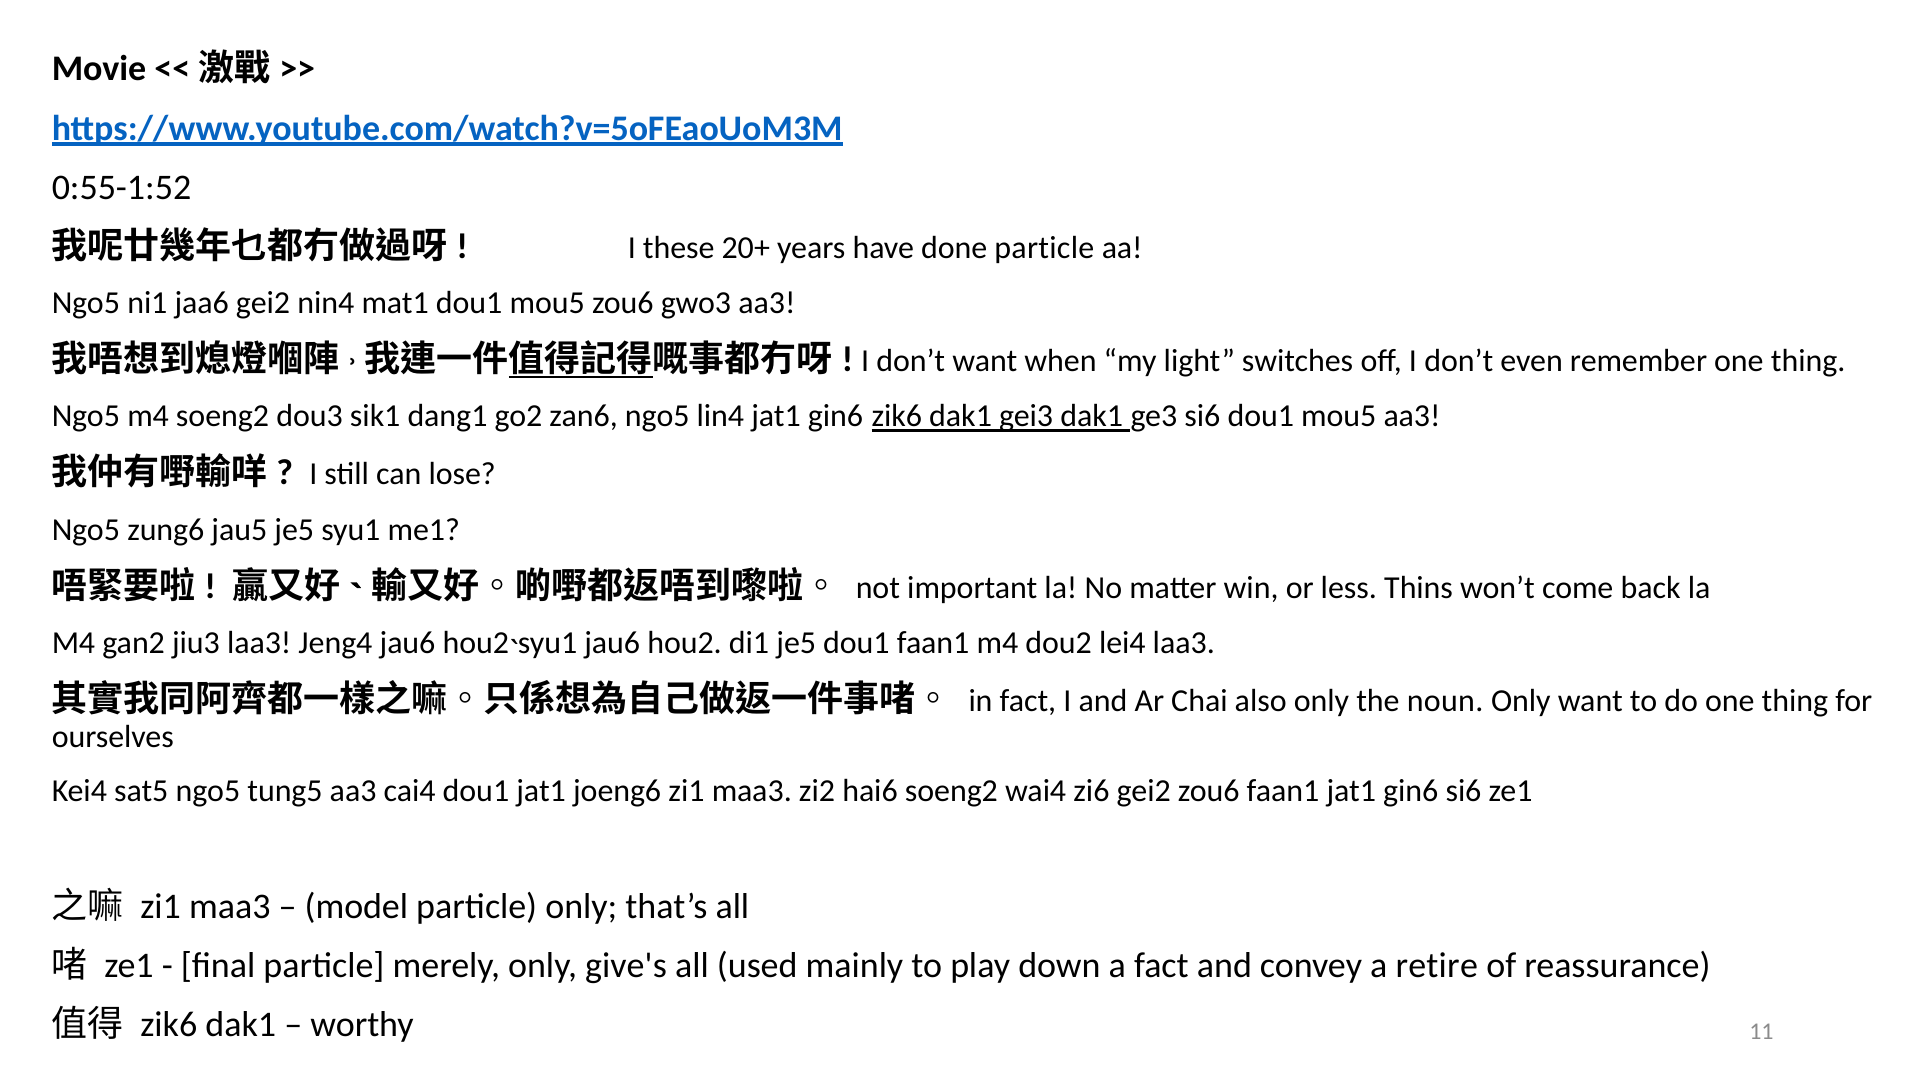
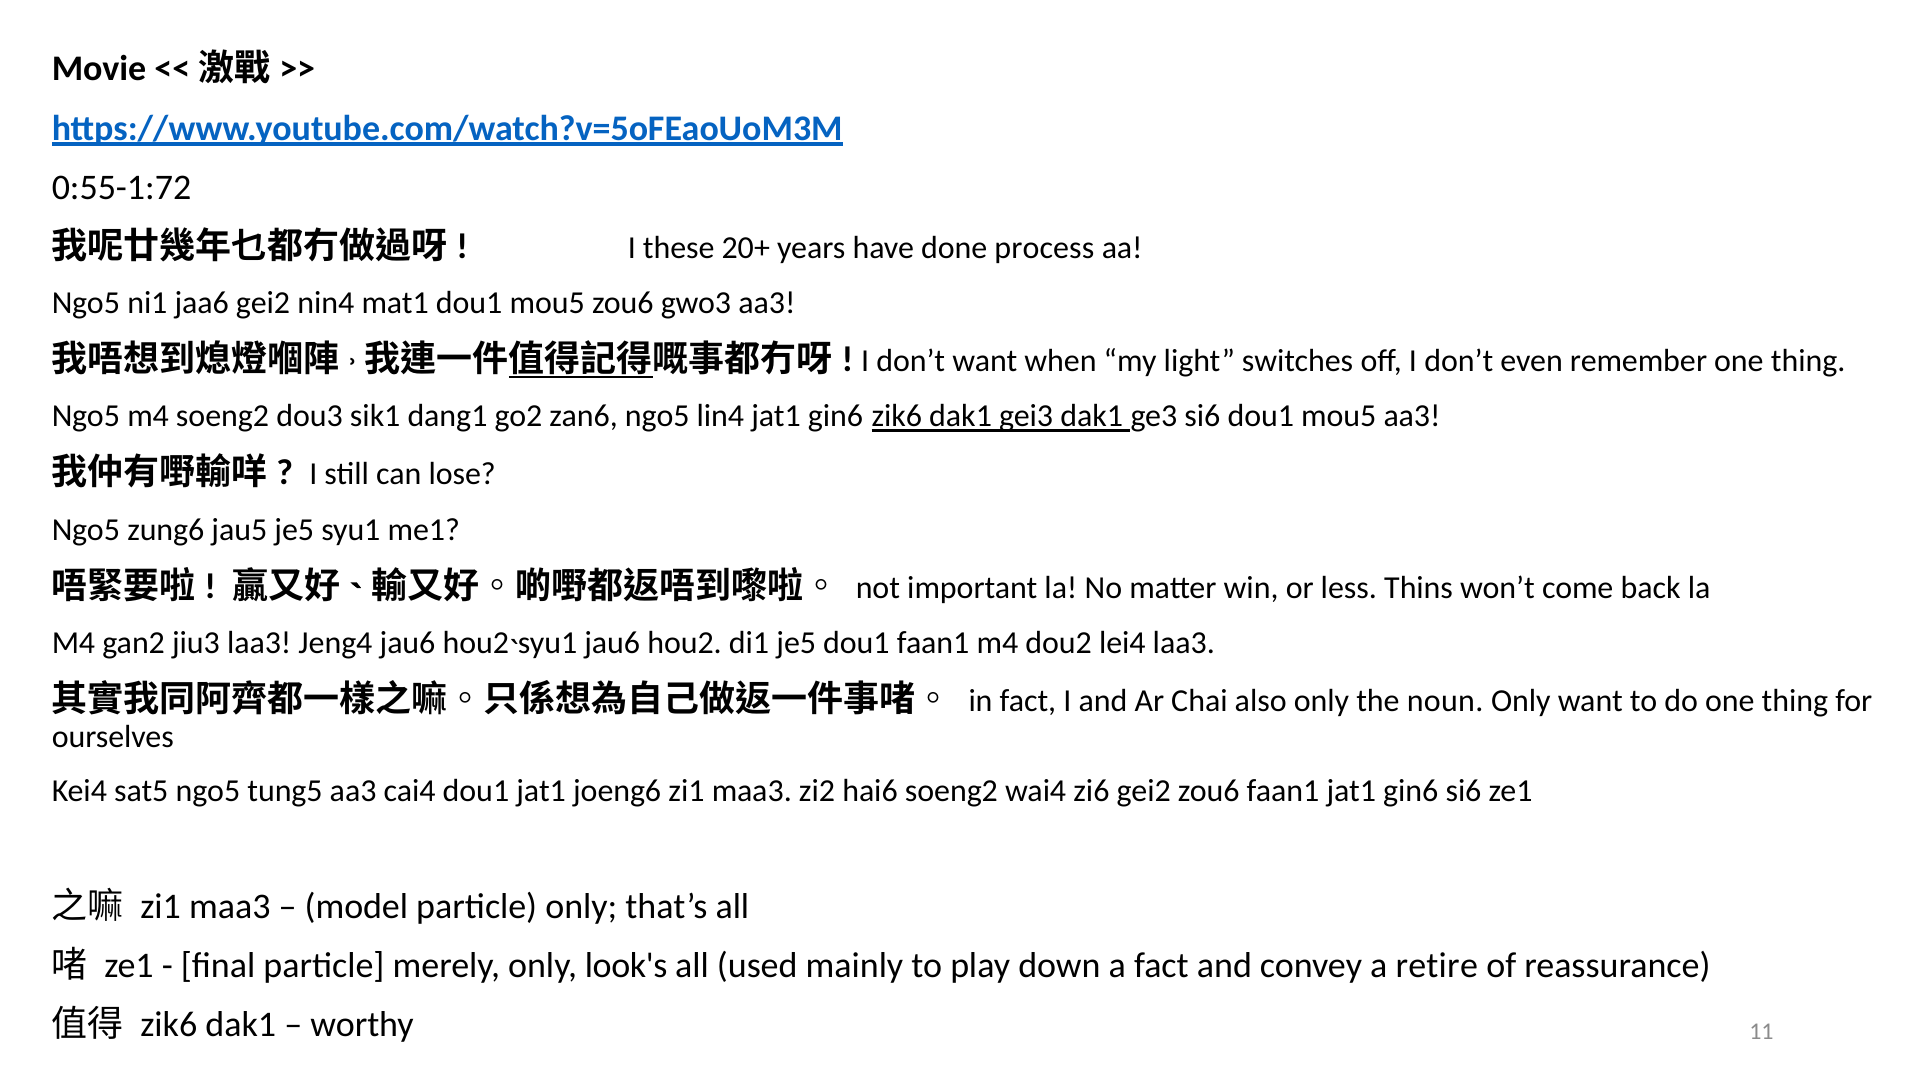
0:55-1:52: 0:55-1:52 -> 0:55-1:72
done particle: particle -> process
give's: give's -> look's
